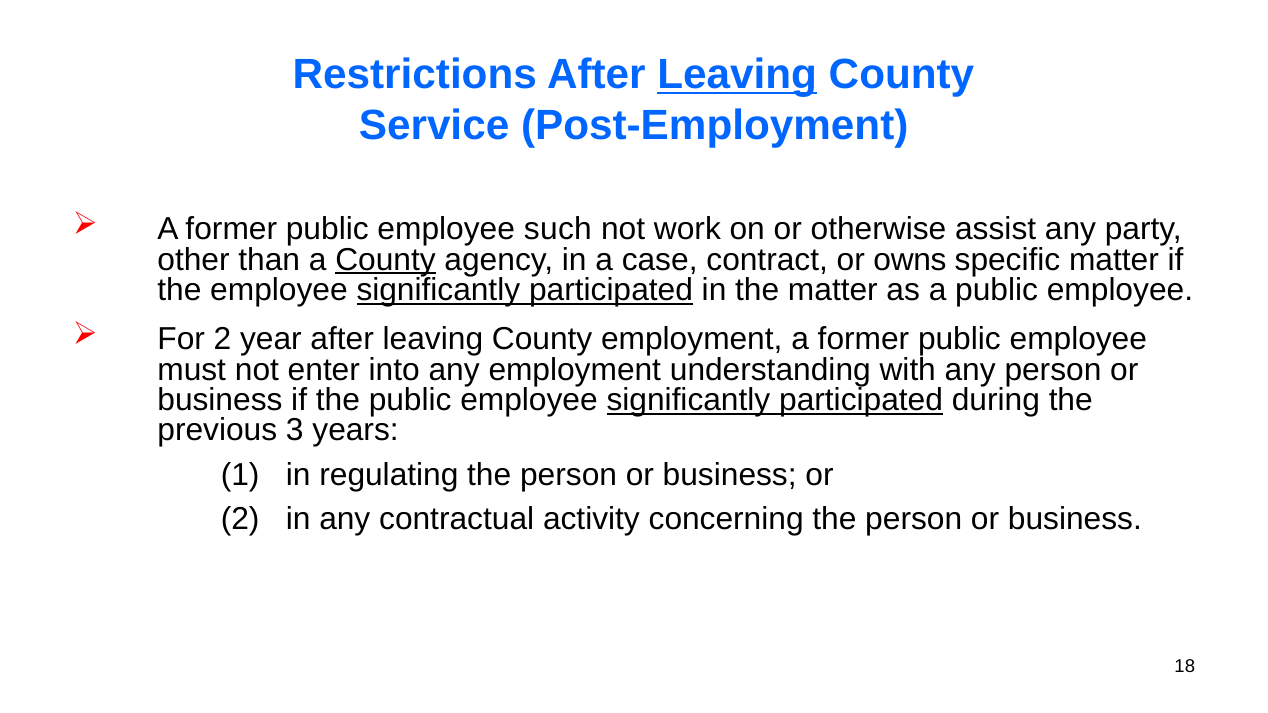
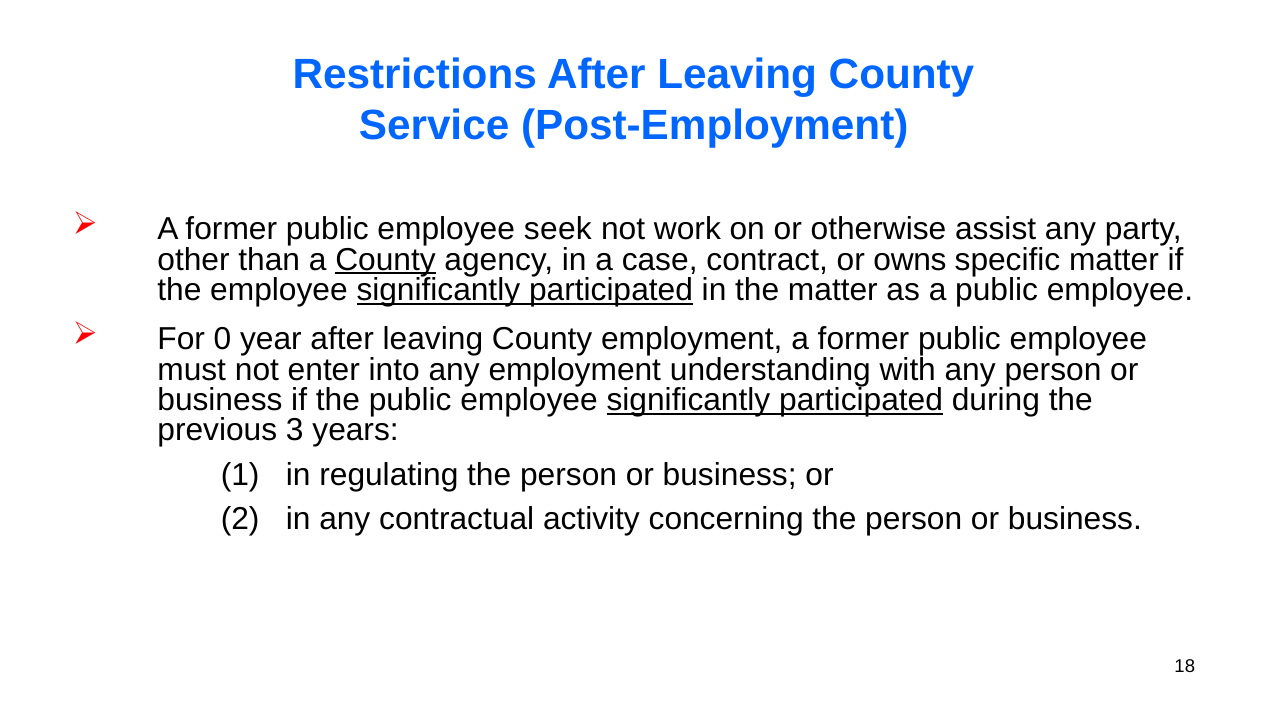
Leaving at (737, 75) underline: present -> none
such: such -> seek
For 2: 2 -> 0
